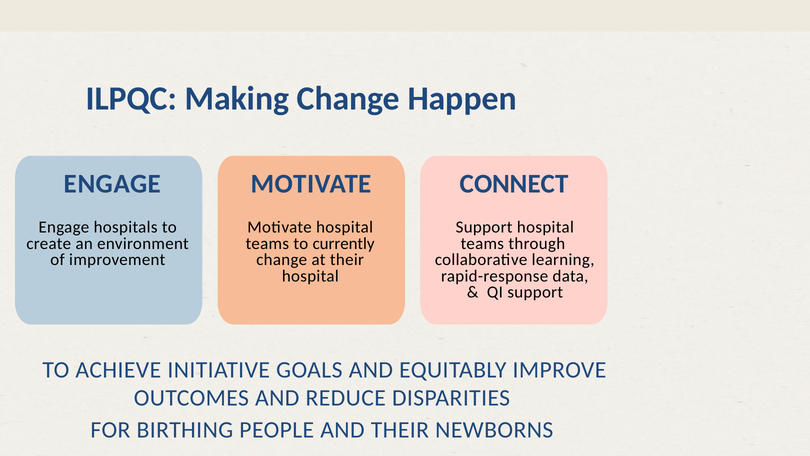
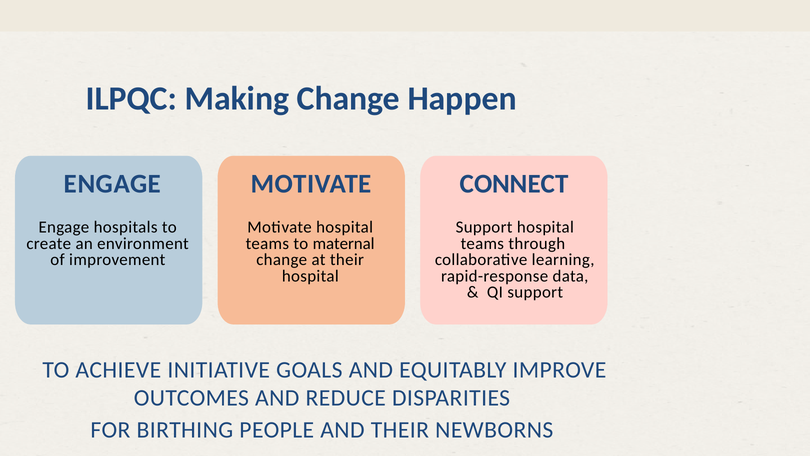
currently: currently -> maternal
